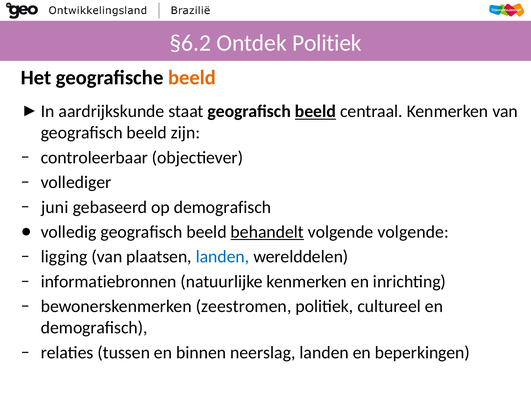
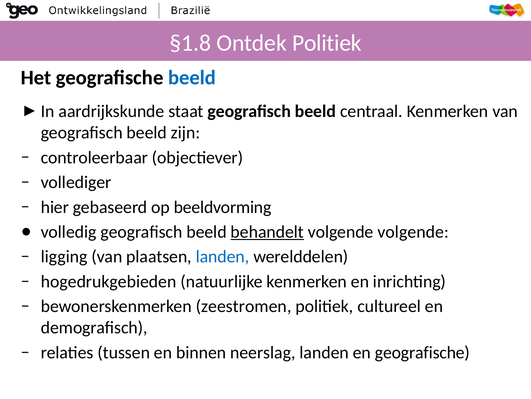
§6.2: §6.2 -> §1.8
beeld at (192, 77) colour: orange -> blue
beeld at (315, 111) underline: present -> none
juni: juni -> hier
op demografisch: demografisch -> beeldvorming
informatiebronnen: informatiebronnen -> hogedrukgebieden
en beperkingen: beperkingen -> geografische
